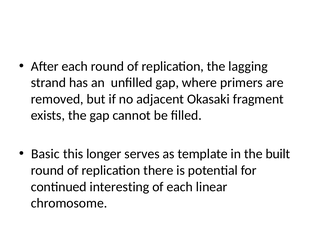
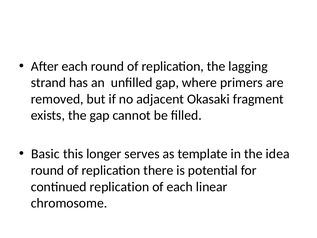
built: built -> idea
continued interesting: interesting -> replication
